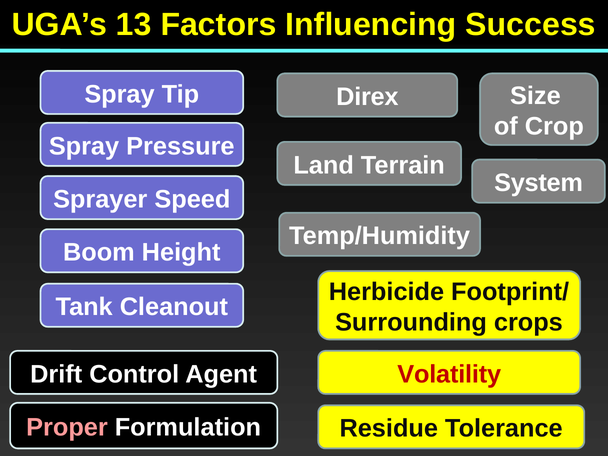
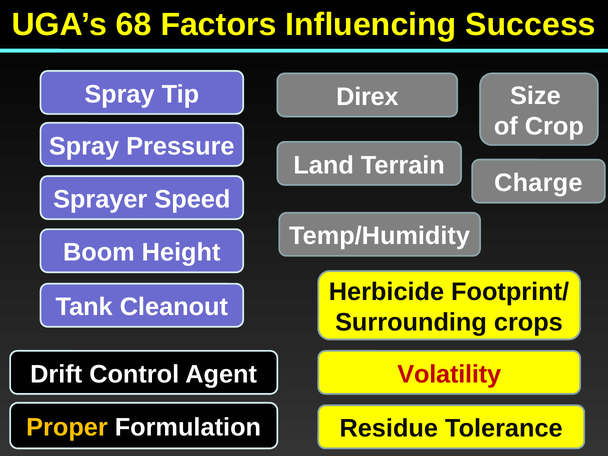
13: 13 -> 68
System: System -> Charge
Proper colour: pink -> yellow
